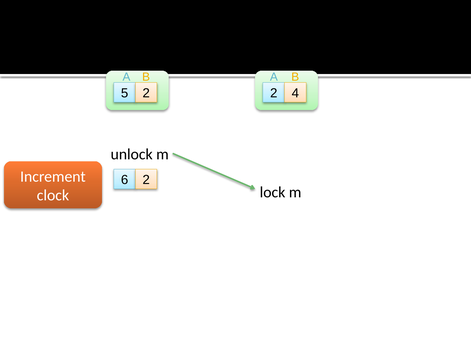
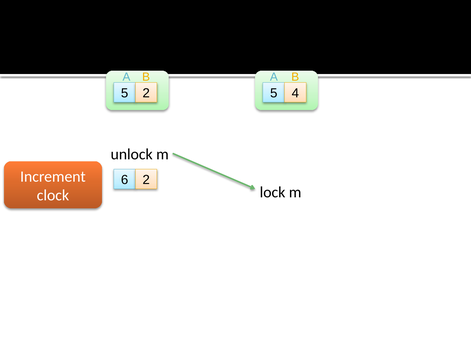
2 2: 2 -> 5
